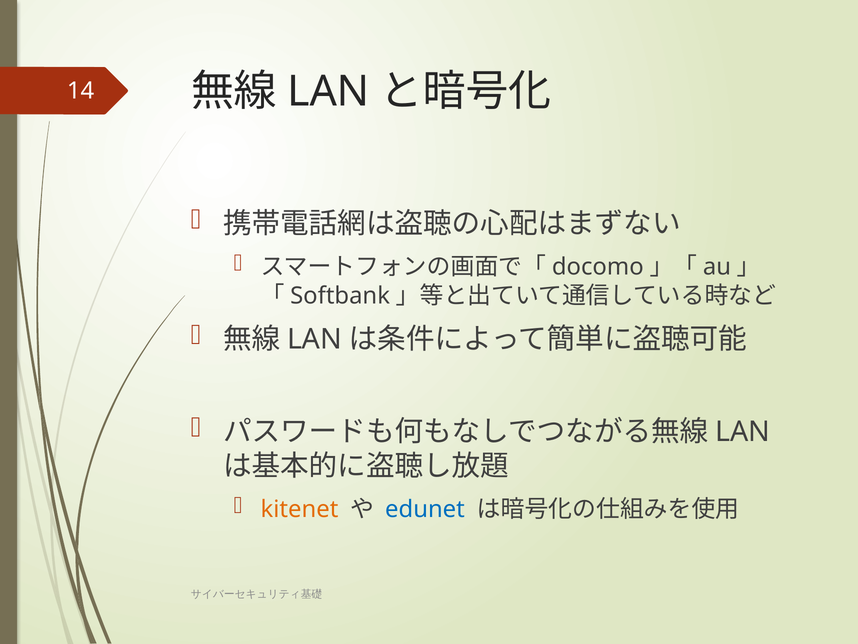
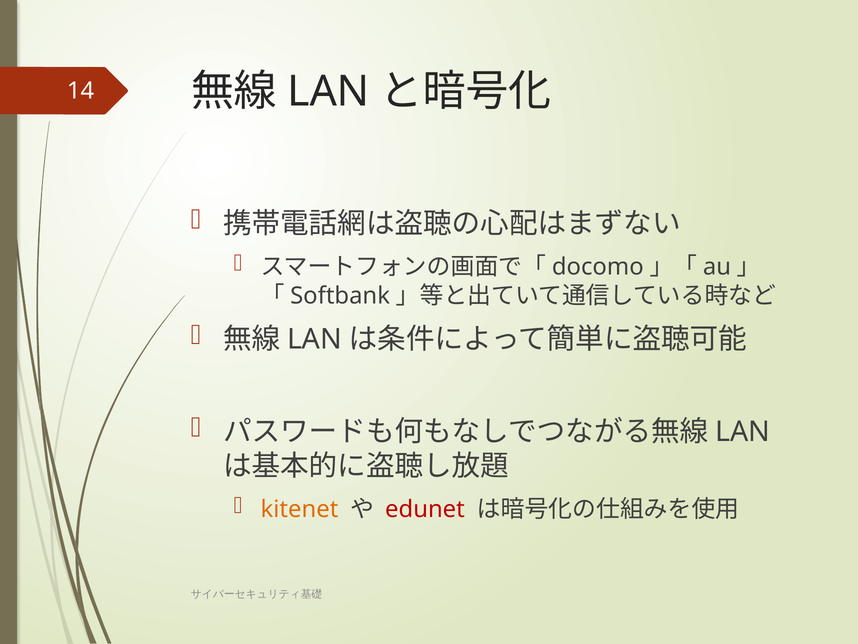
edunet colour: blue -> red
